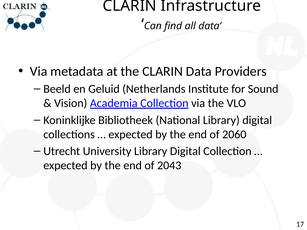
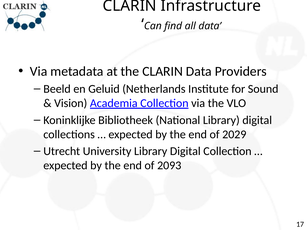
2060: 2060 -> 2029
2043: 2043 -> 2093
